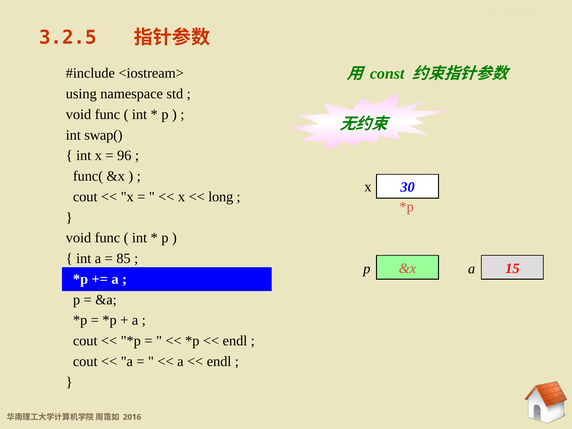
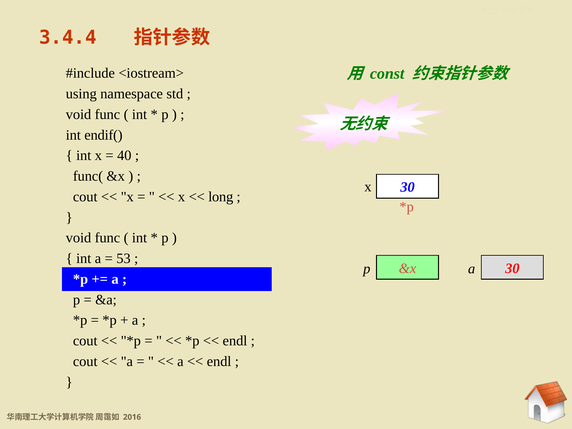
3.2.5: 3.2.5 -> 3.4.4
swap(: swap( -> endif(
96: 96 -> 40
85: 85 -> 53
p 15: 15 -> 30
